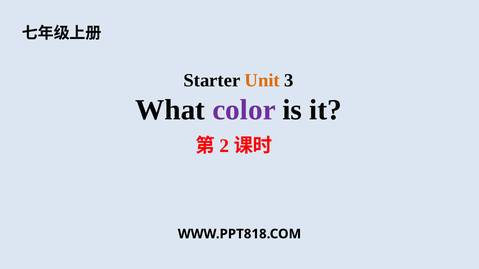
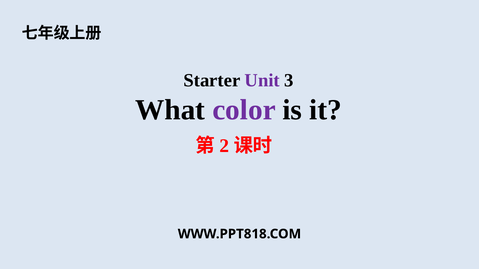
Unit colour: orange -> purple
